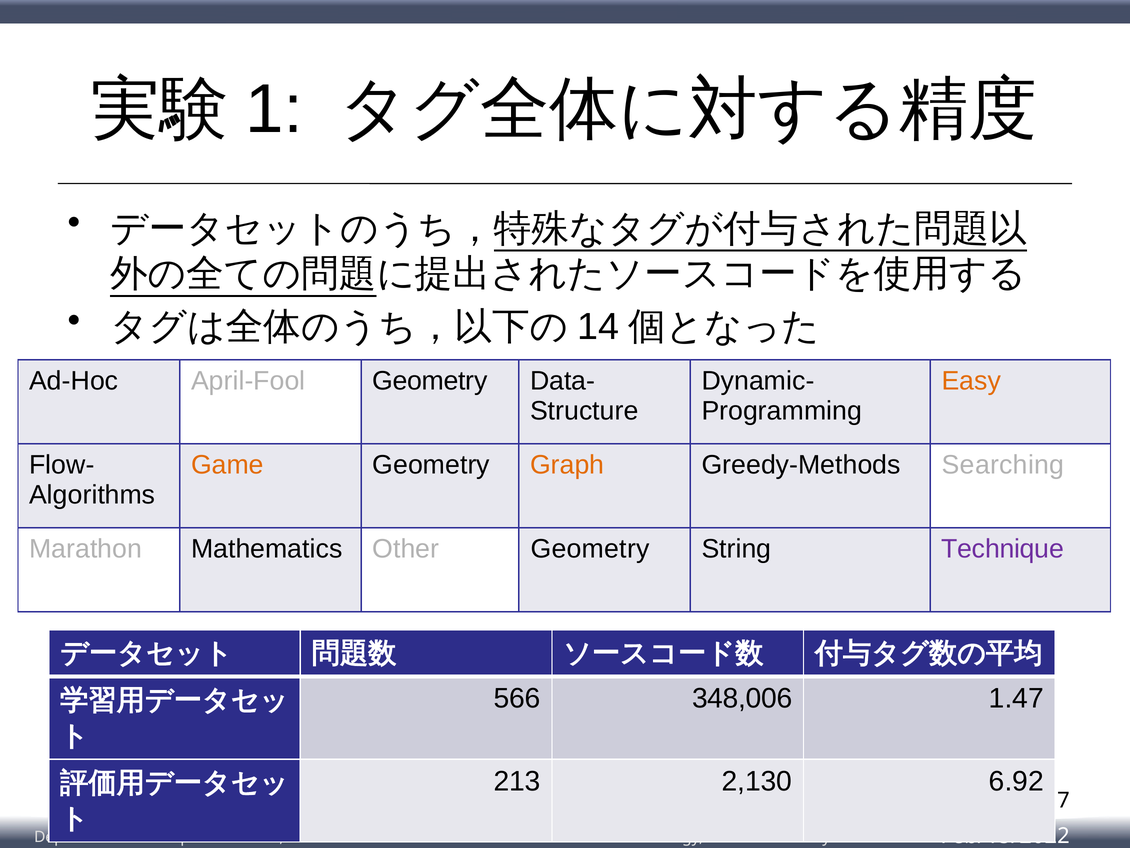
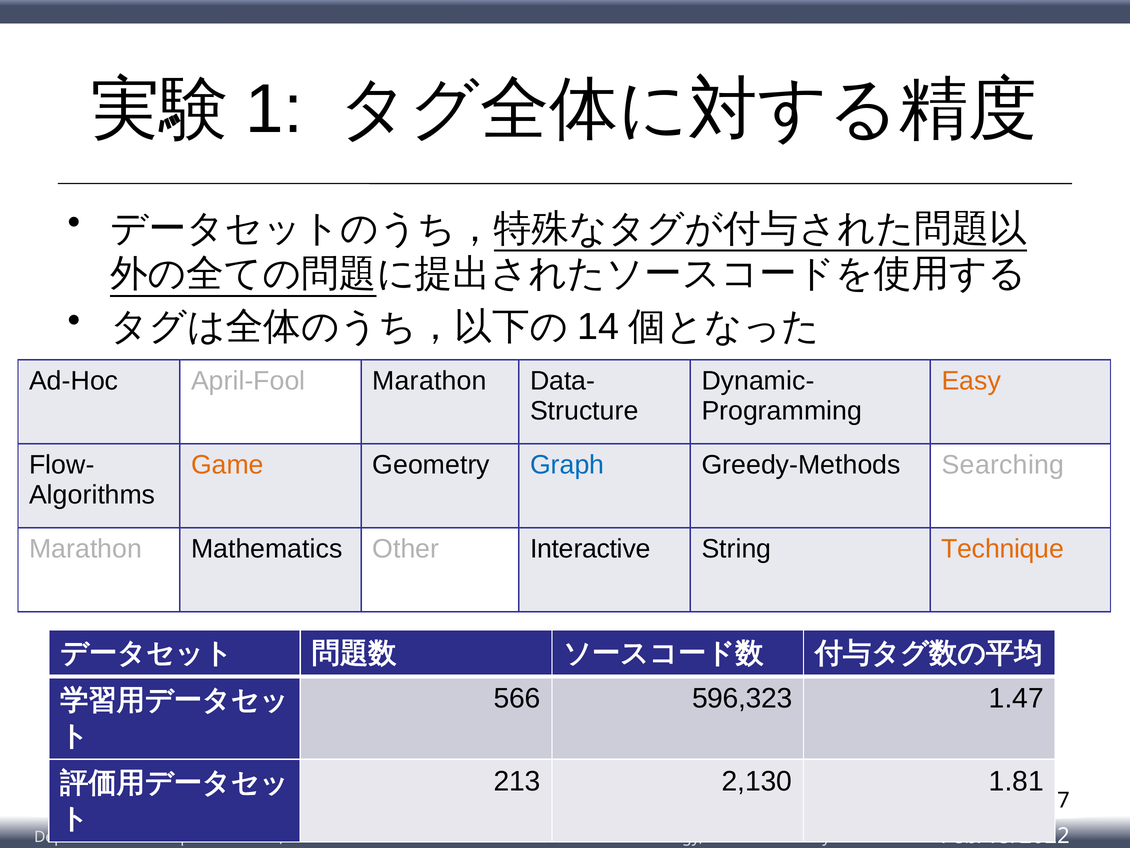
April-Fool Geometry: Geometry -> Marathon
Graph colour: orange -> blue
Other Geometry: Geometry -> Interactive
Technique colour: purple -> orange
348,006: 348,006 -> 596,323
6.92: 6.92 -> 1.81
